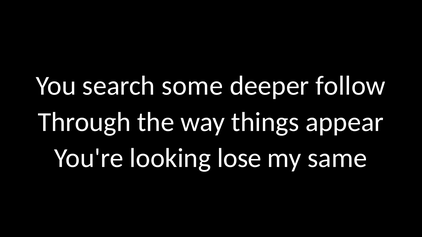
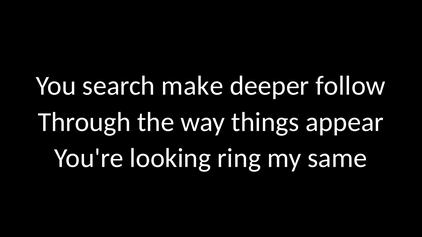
some: some -> make
lose: lose -> ring
